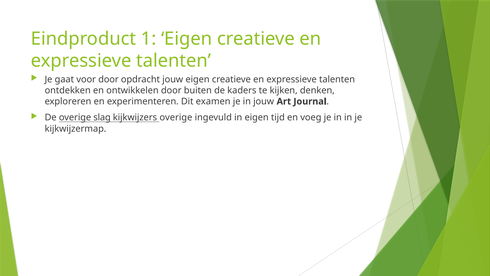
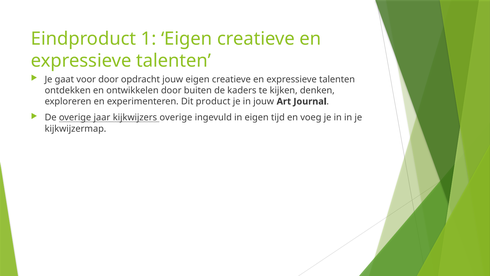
examen: examen -> product
slag: slag -> jaar
